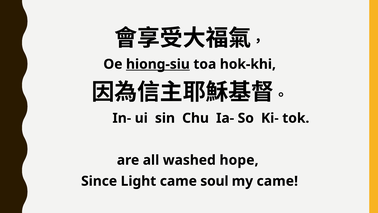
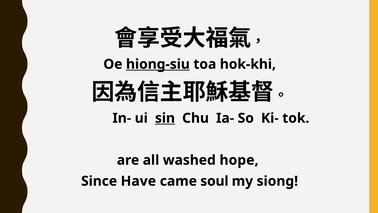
sin underline: none -> present
Light: Light -> Have
my came: came -> siong
